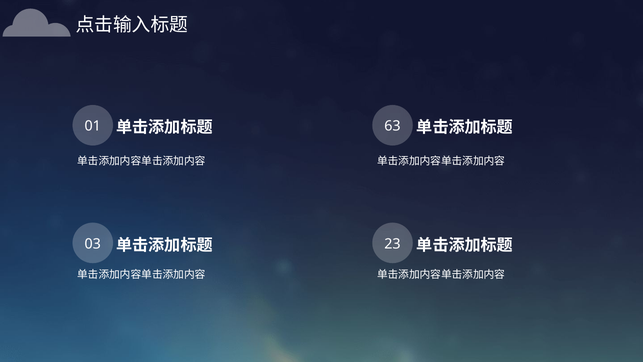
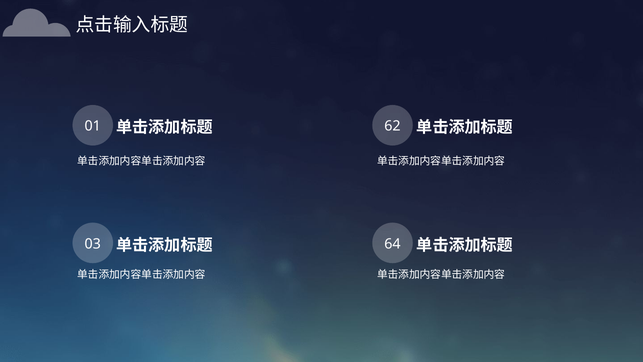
63: 63 -> 62
23: 23 -> 64
